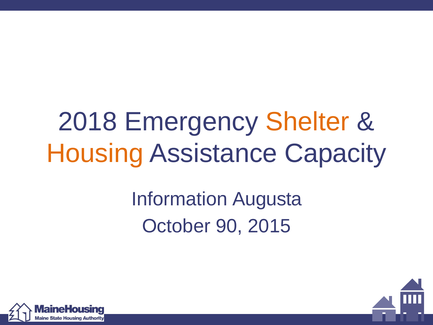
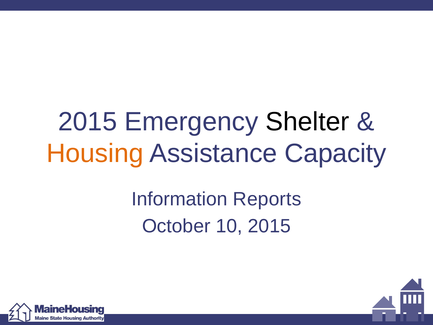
2018 at (88, 122): 2018 -> 2015
Shelter colour: orange -> black
Augusta: Augusta -> Reports
90: 90 -> 10
